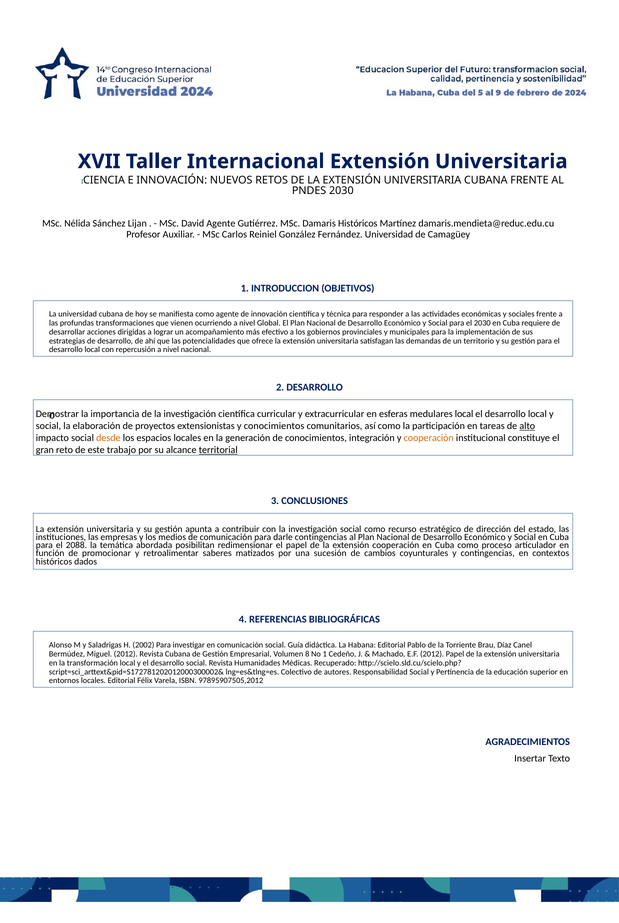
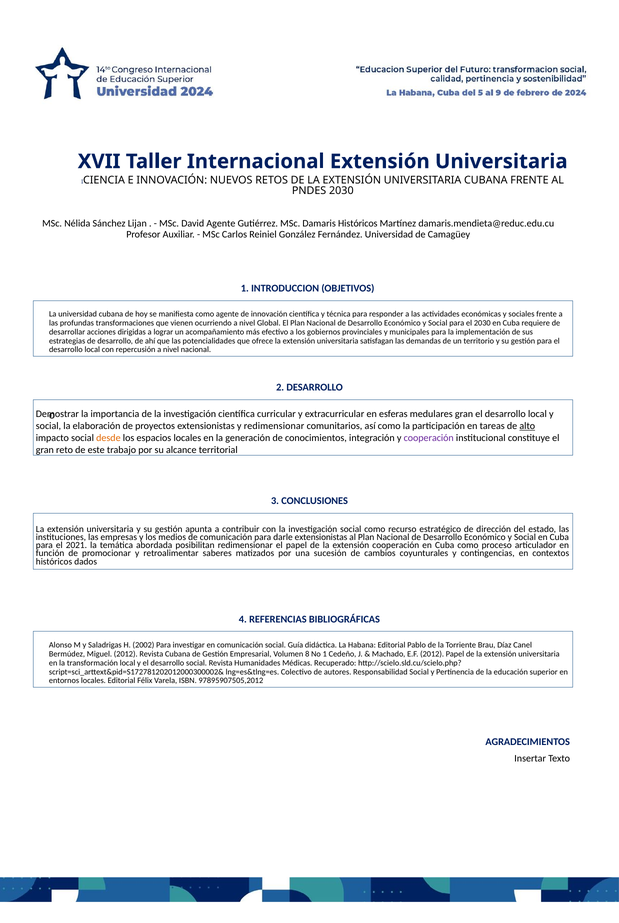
medulares local: local -> gran
y conocimientos: conocimientos -> redimensionar
cooperación at (429, 438) colour: orange -> purple
territorial underline: present -> none
darle contingencias: contingencias -> extensionistas
2088: 2088 -> 2021
